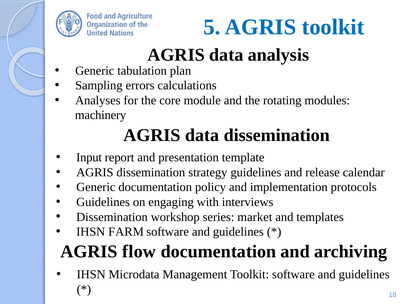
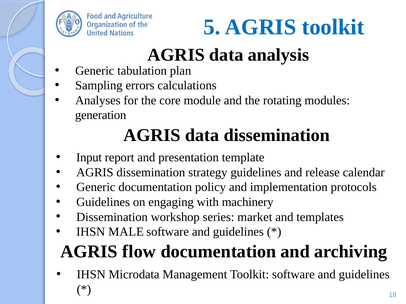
machinery: machinery -> generation
interviews: interviews -> machinery
FARM: FARM -> MALE
